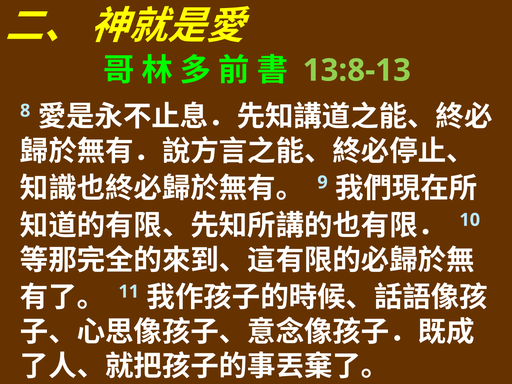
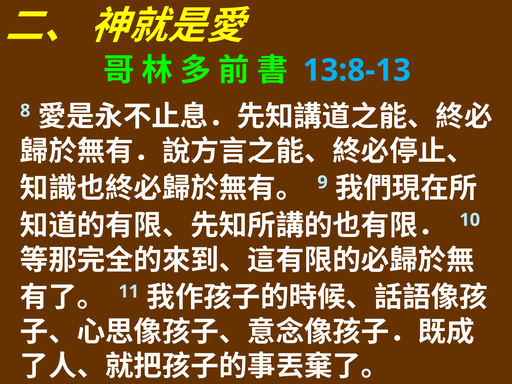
13:8-13 colour: light green -> light blue
